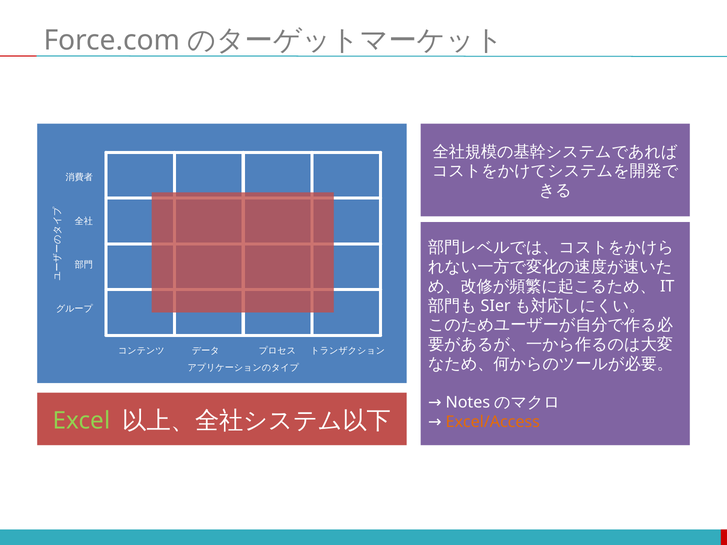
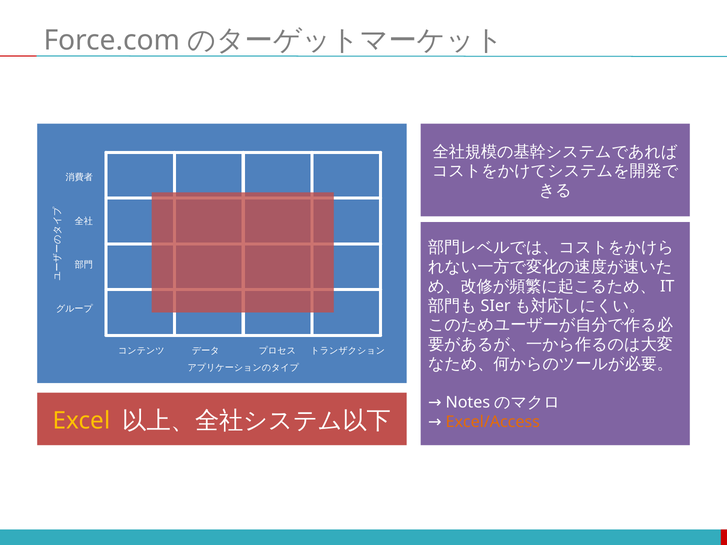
Excel colour: light green -> yellow
